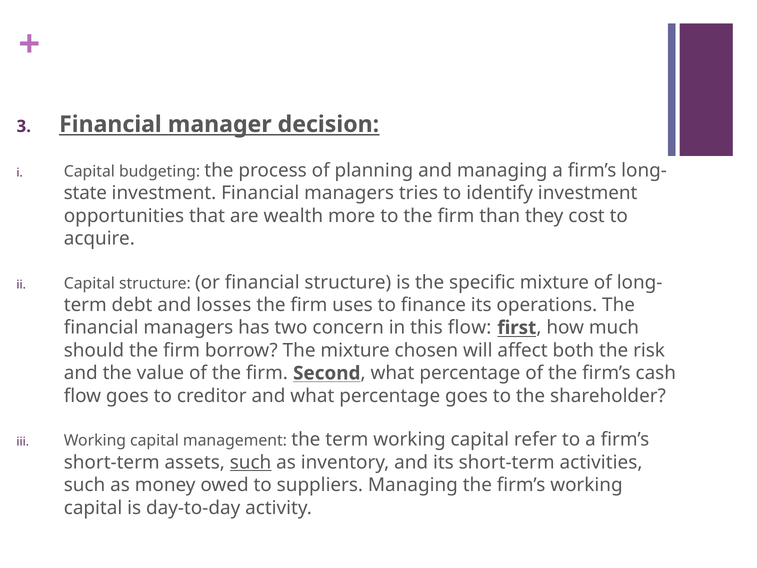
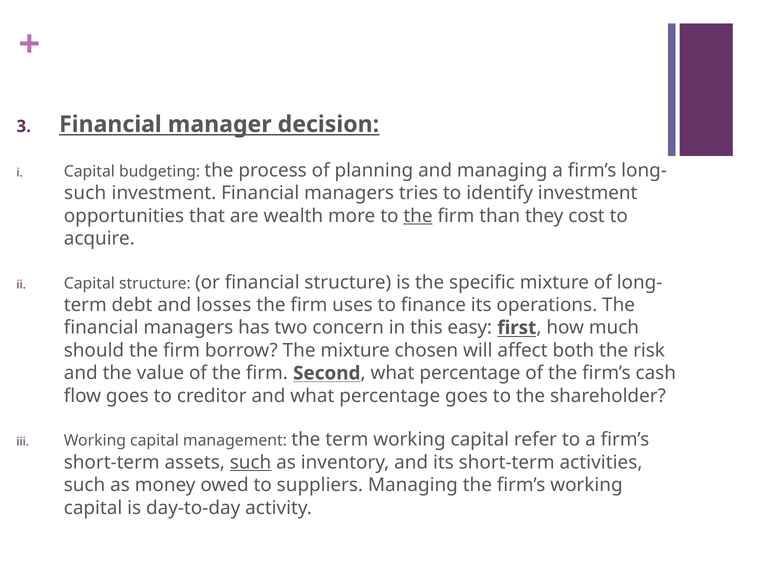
state at (85, 193): state -> such
the at (418, 216) underline: none -> present
this flow: flow -> easy
